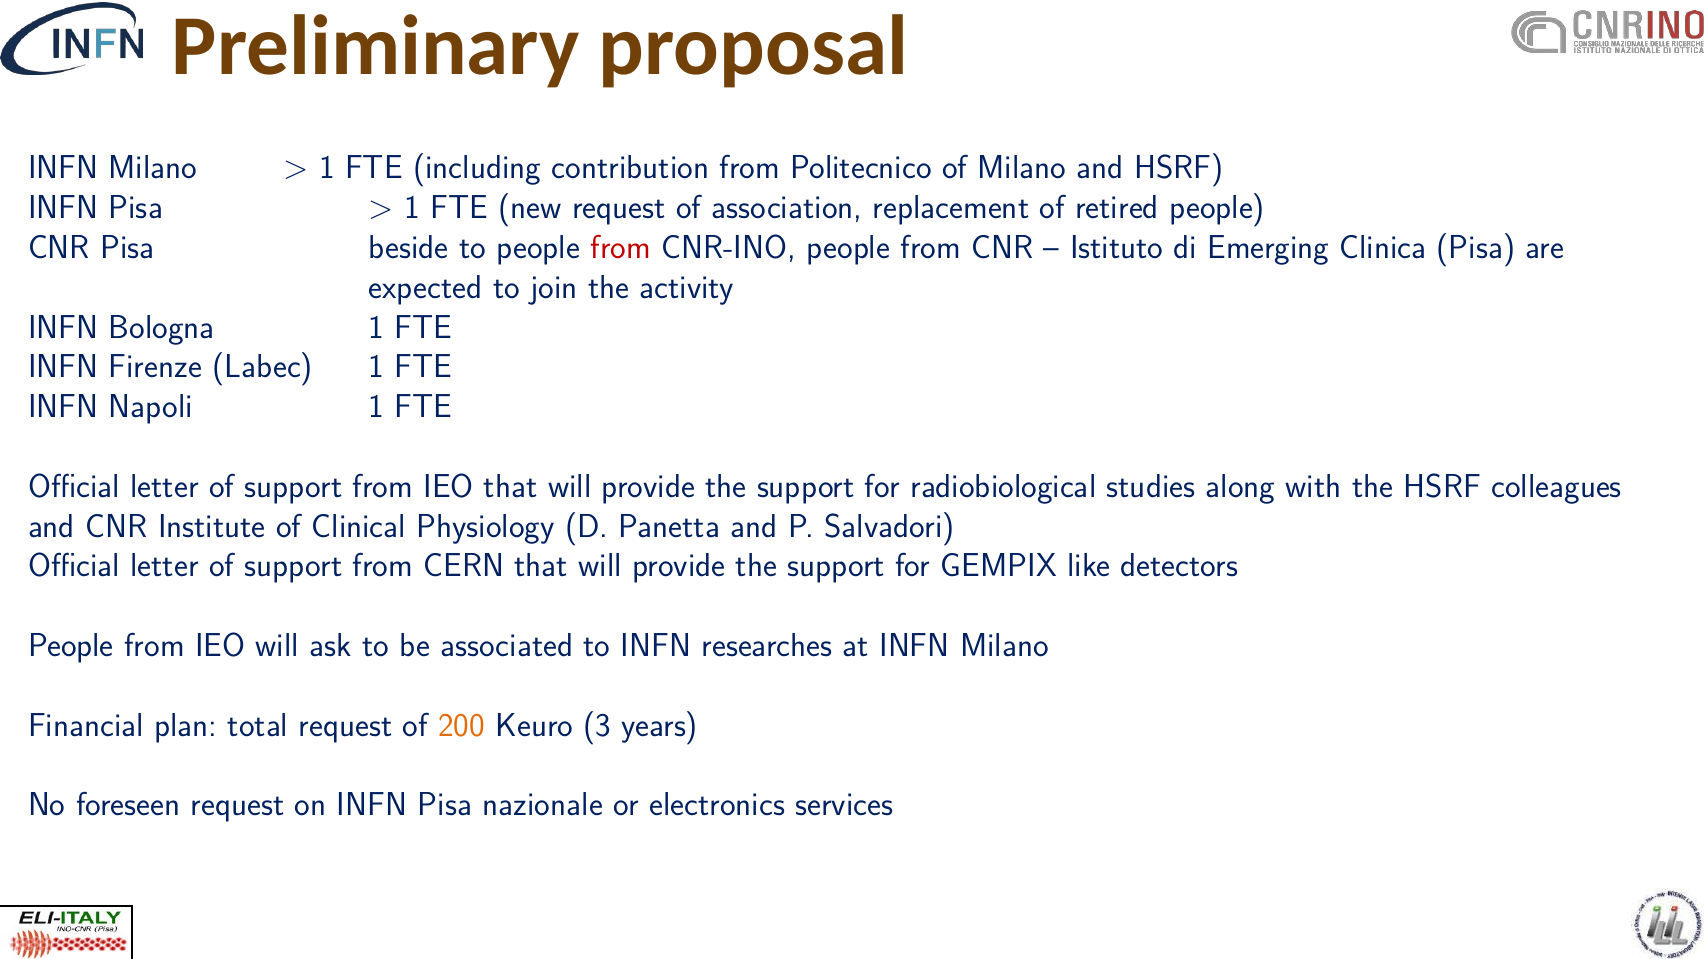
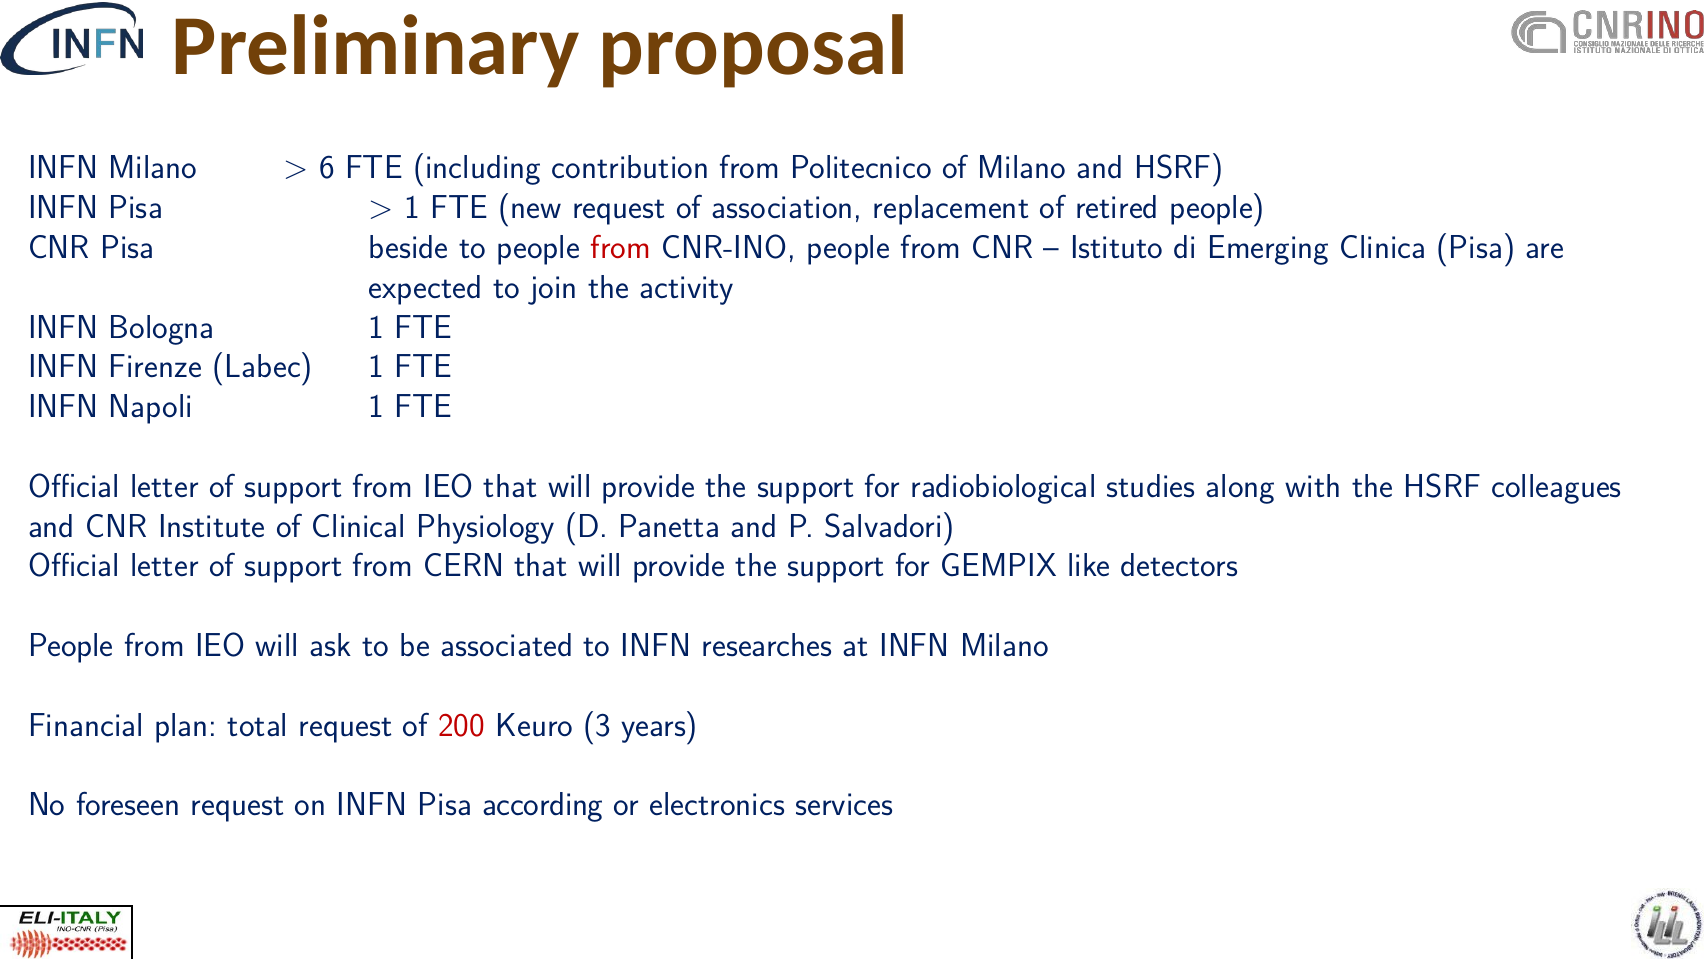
1 at (327, 168): 1 -> 6
200 colour: orange -> red
nazionale: nazionale -> according
